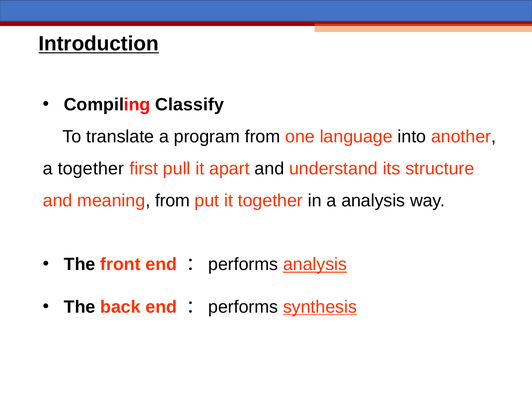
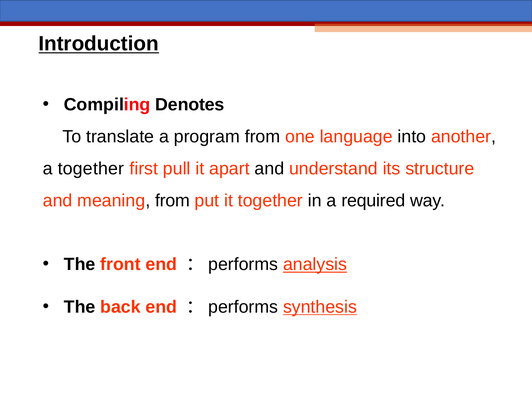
Classify: Classify -> Denotes
a analysis: analysis -> required
